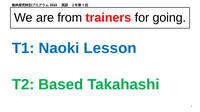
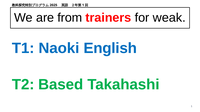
going: going -> weak
Lesson: Lesson -> English
